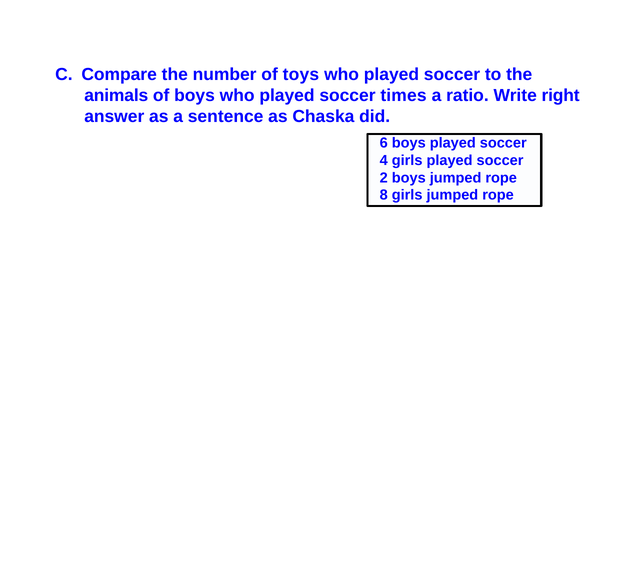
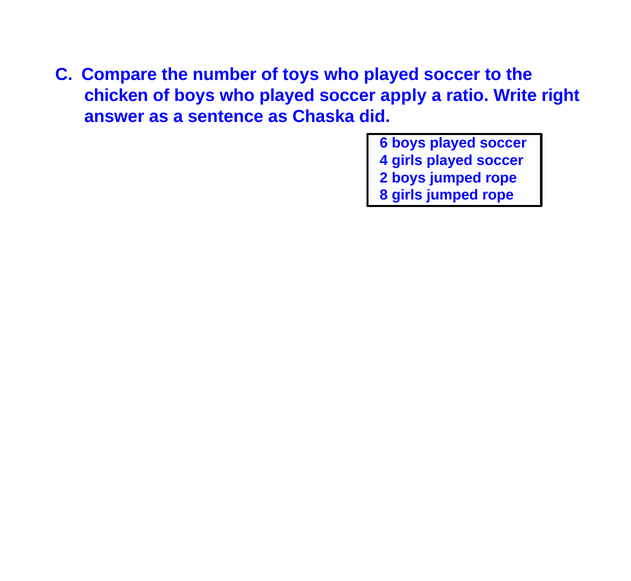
animals: animals -> chicken
times: times -> apply
